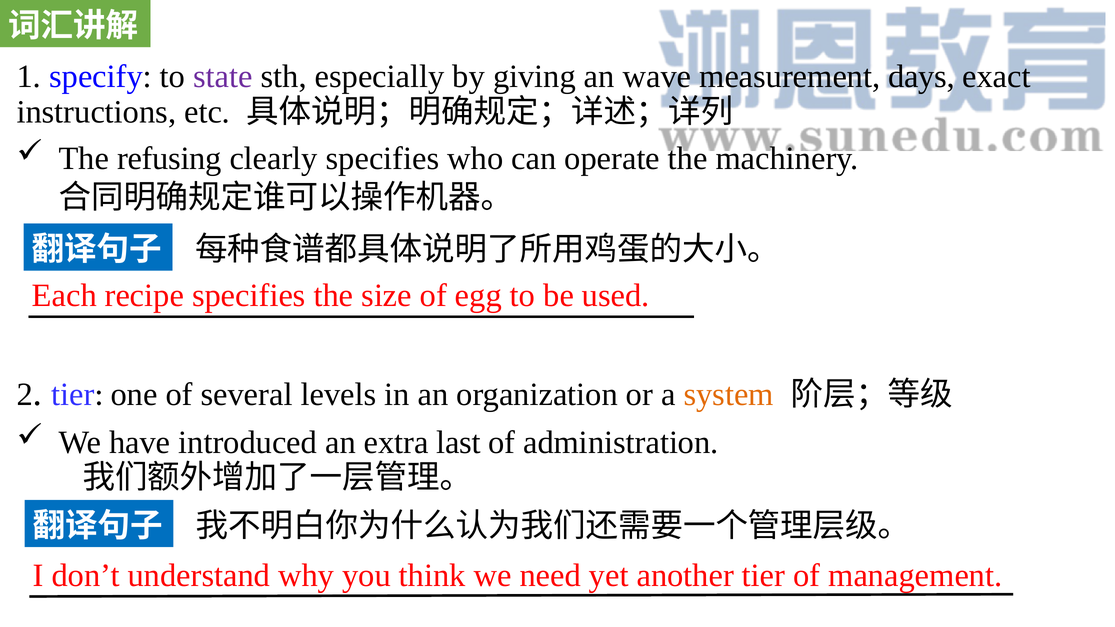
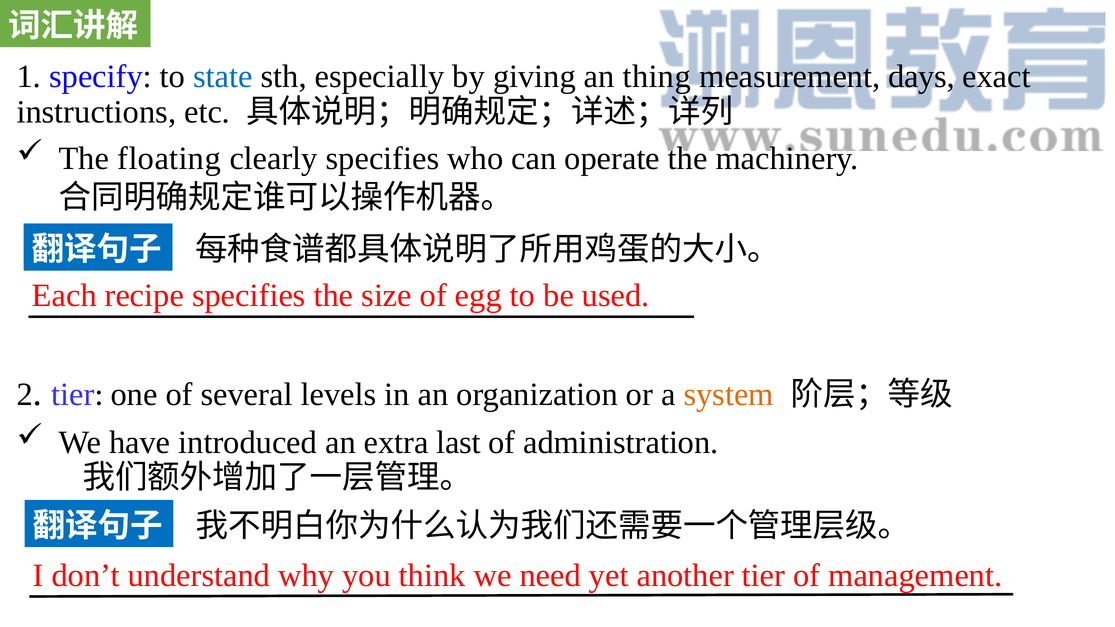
state colour: purple -> blue
wave: wave -> thing
refusing: refusing -> floating
